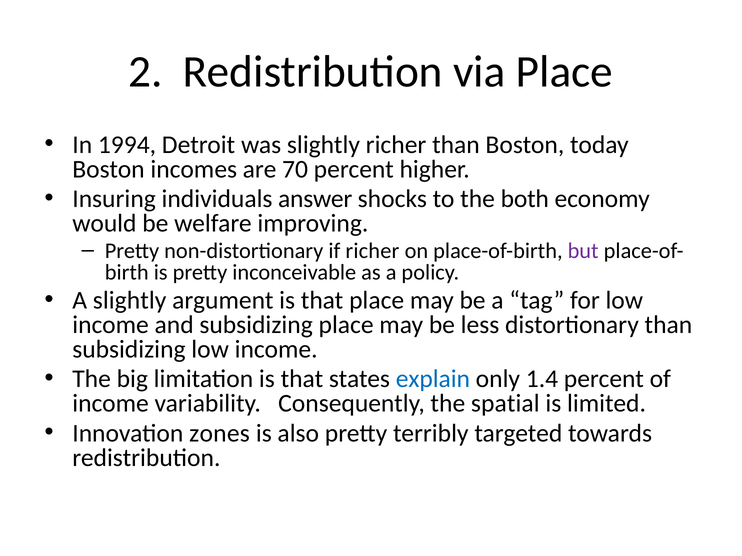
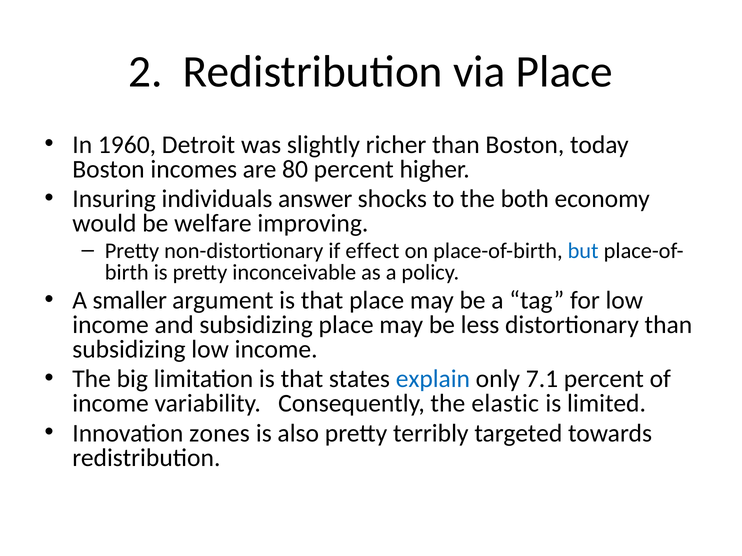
1994: 1994 -> 1960
70: 70 -> 80
if richer: richer -> effect
but colour: purple -> blue
A slightly: slightly -> smaller
1.4: 1.4 -> 7.1
spatial: spatial -> elastic
